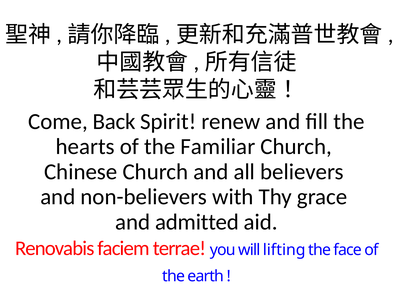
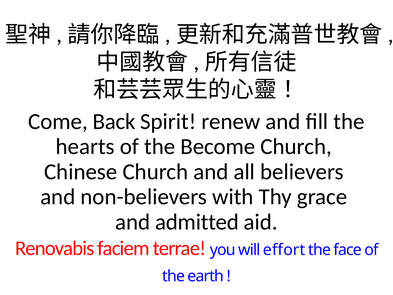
Familiar: Familiar -> Become
lifting: lifting -> effort
